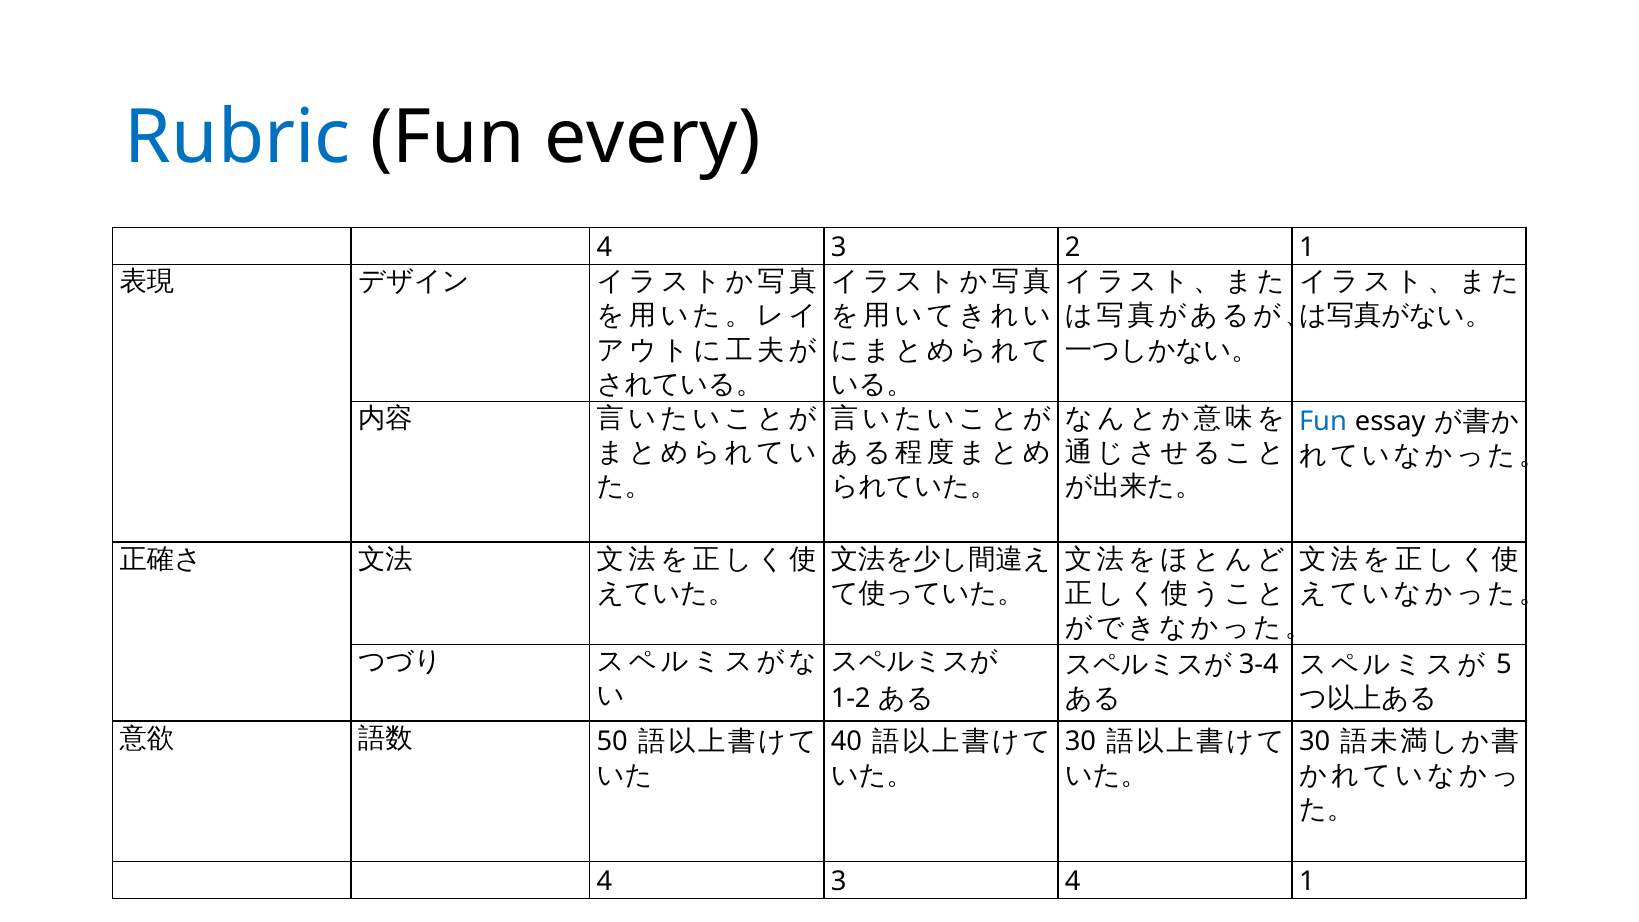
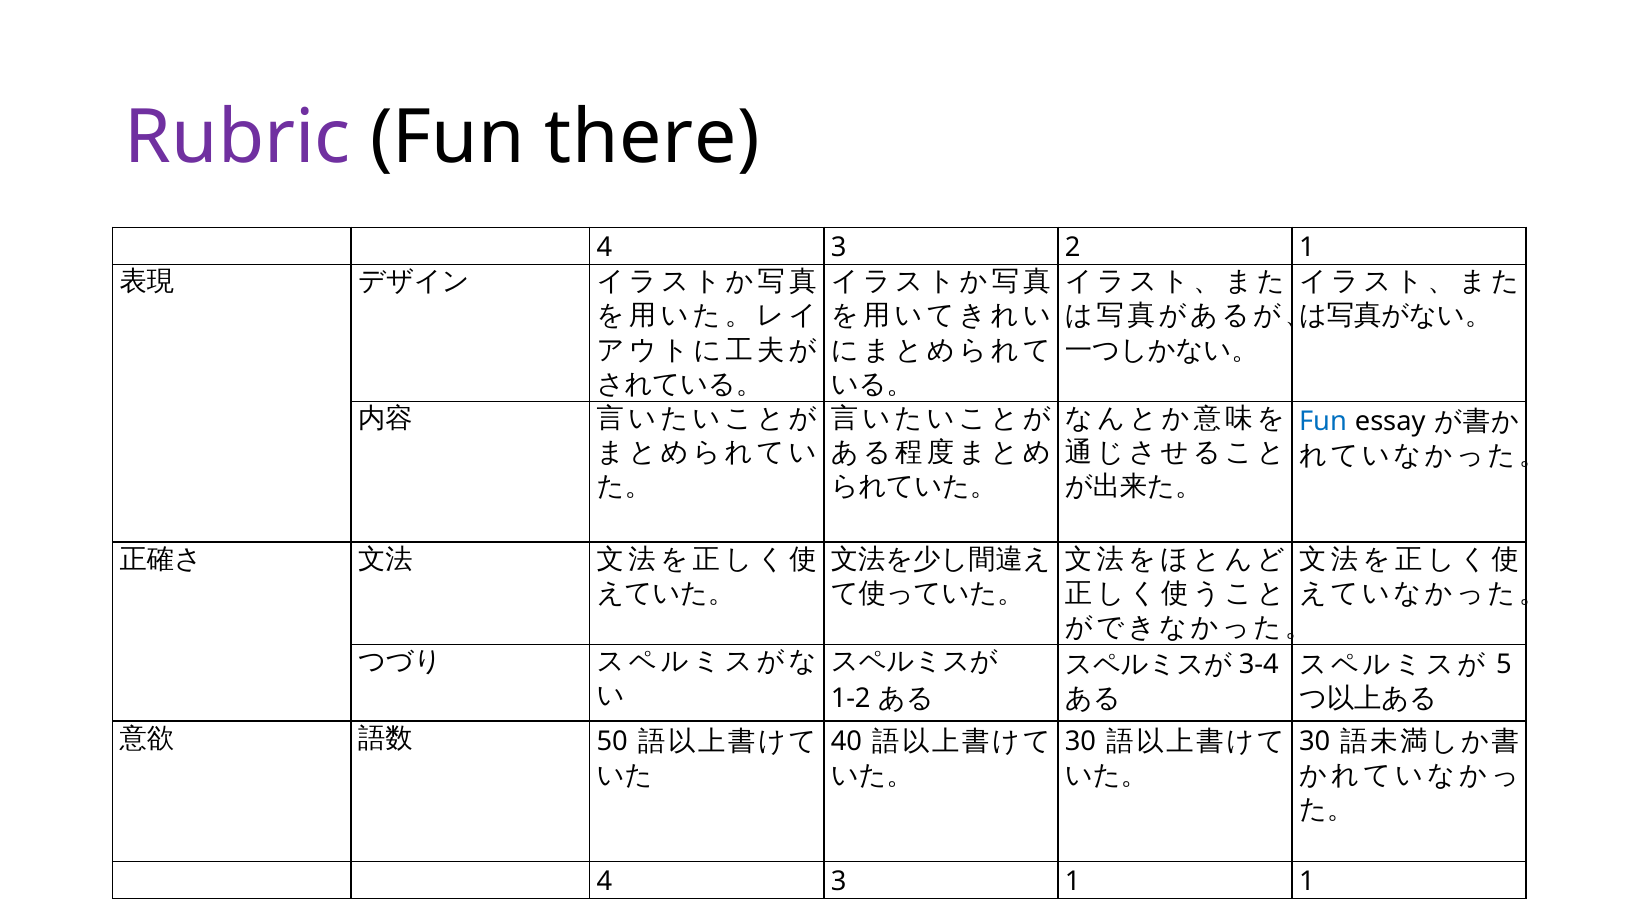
Rubric colour: blue -> purple
every: every -> there
3 4: 4 -> 1
